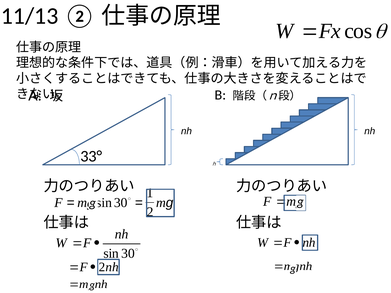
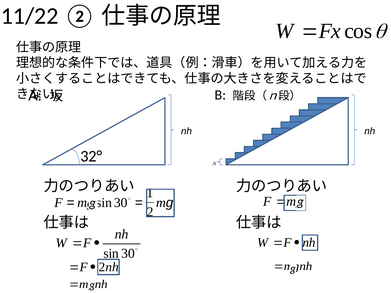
11/13: 11/13 -> 11/22
33°: 33° -> 32°
